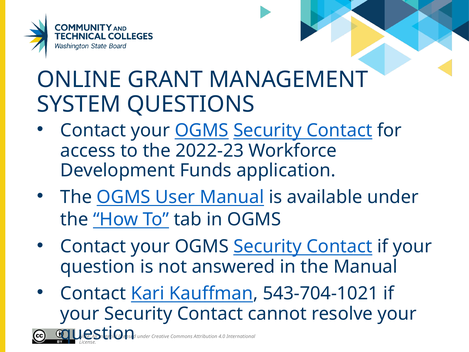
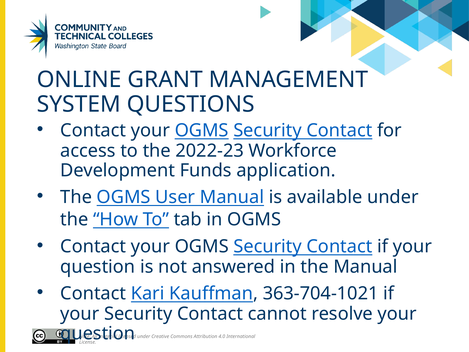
543-704-1021: 543-704-1021 -> 363-704-1021
